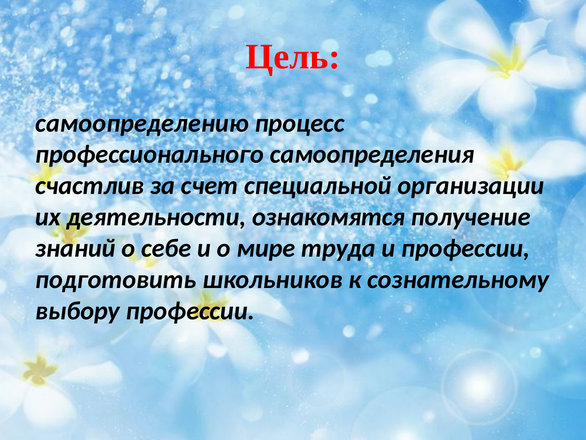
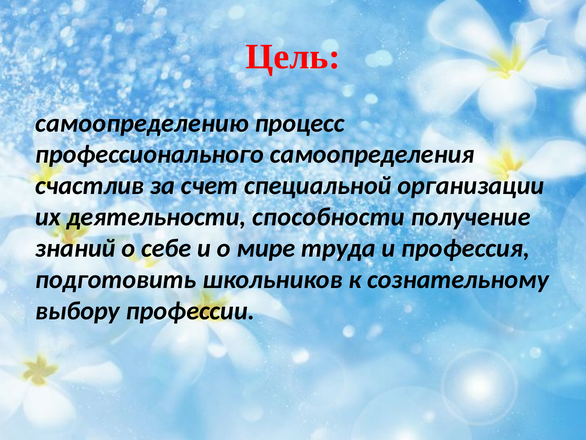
ознакомятся: ознакомятся -> способности
и профессии: профессии -> профессия
